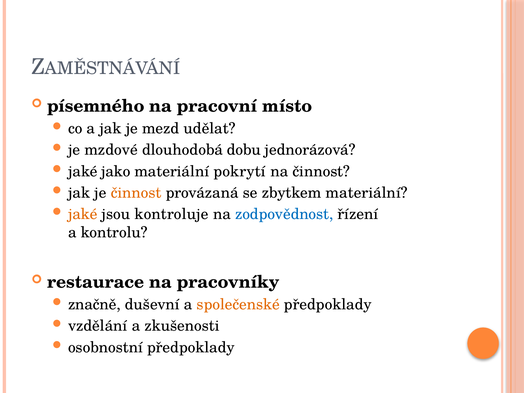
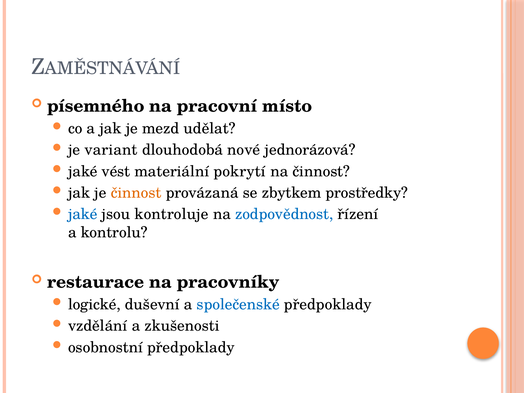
mzdové: mzdové -> variant
dobu: dobu -> nové
jako: jako -> vést
zbytkem materiální: materiální -> prostředky
jaké at (83, 214) colour: orange -> blue
značně: značně -> logické
společenské colour: orange -> blue
